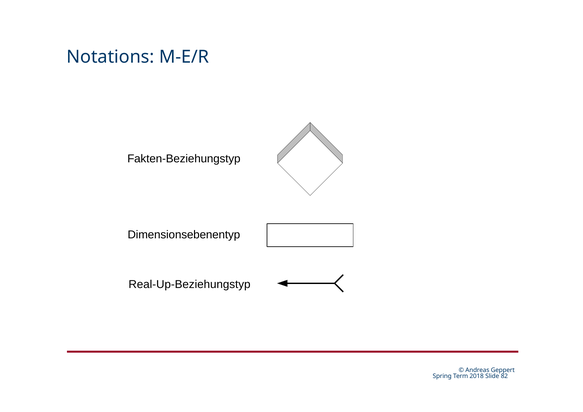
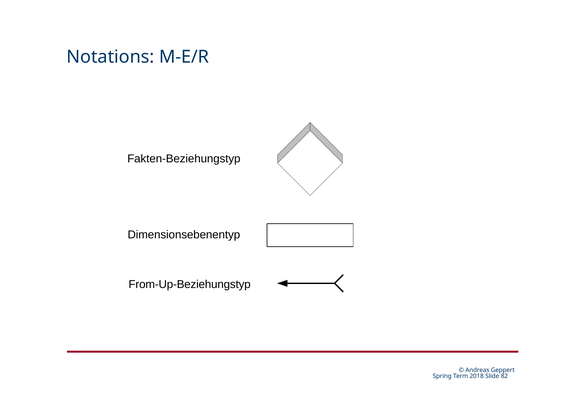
Real-Up-Beziehungstyp: Real-Up-Beziehungstyp -> From-Up-Beziehungstyp
